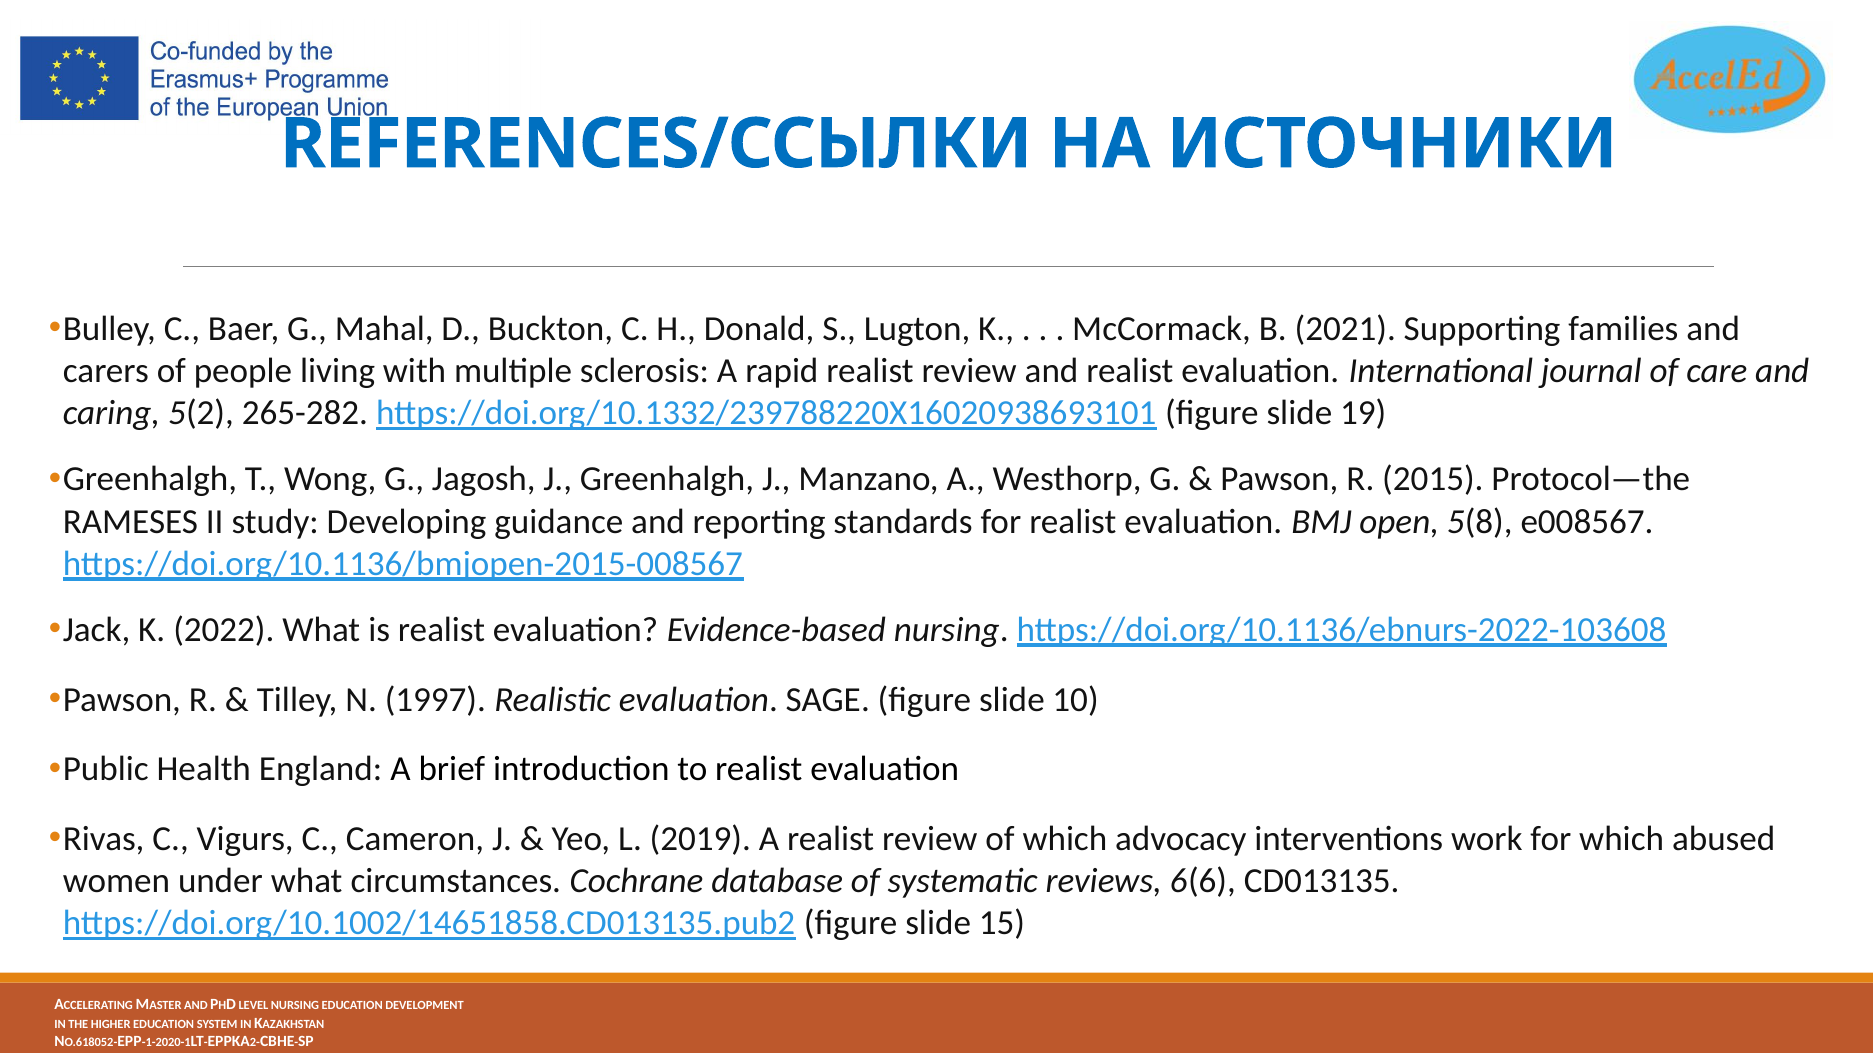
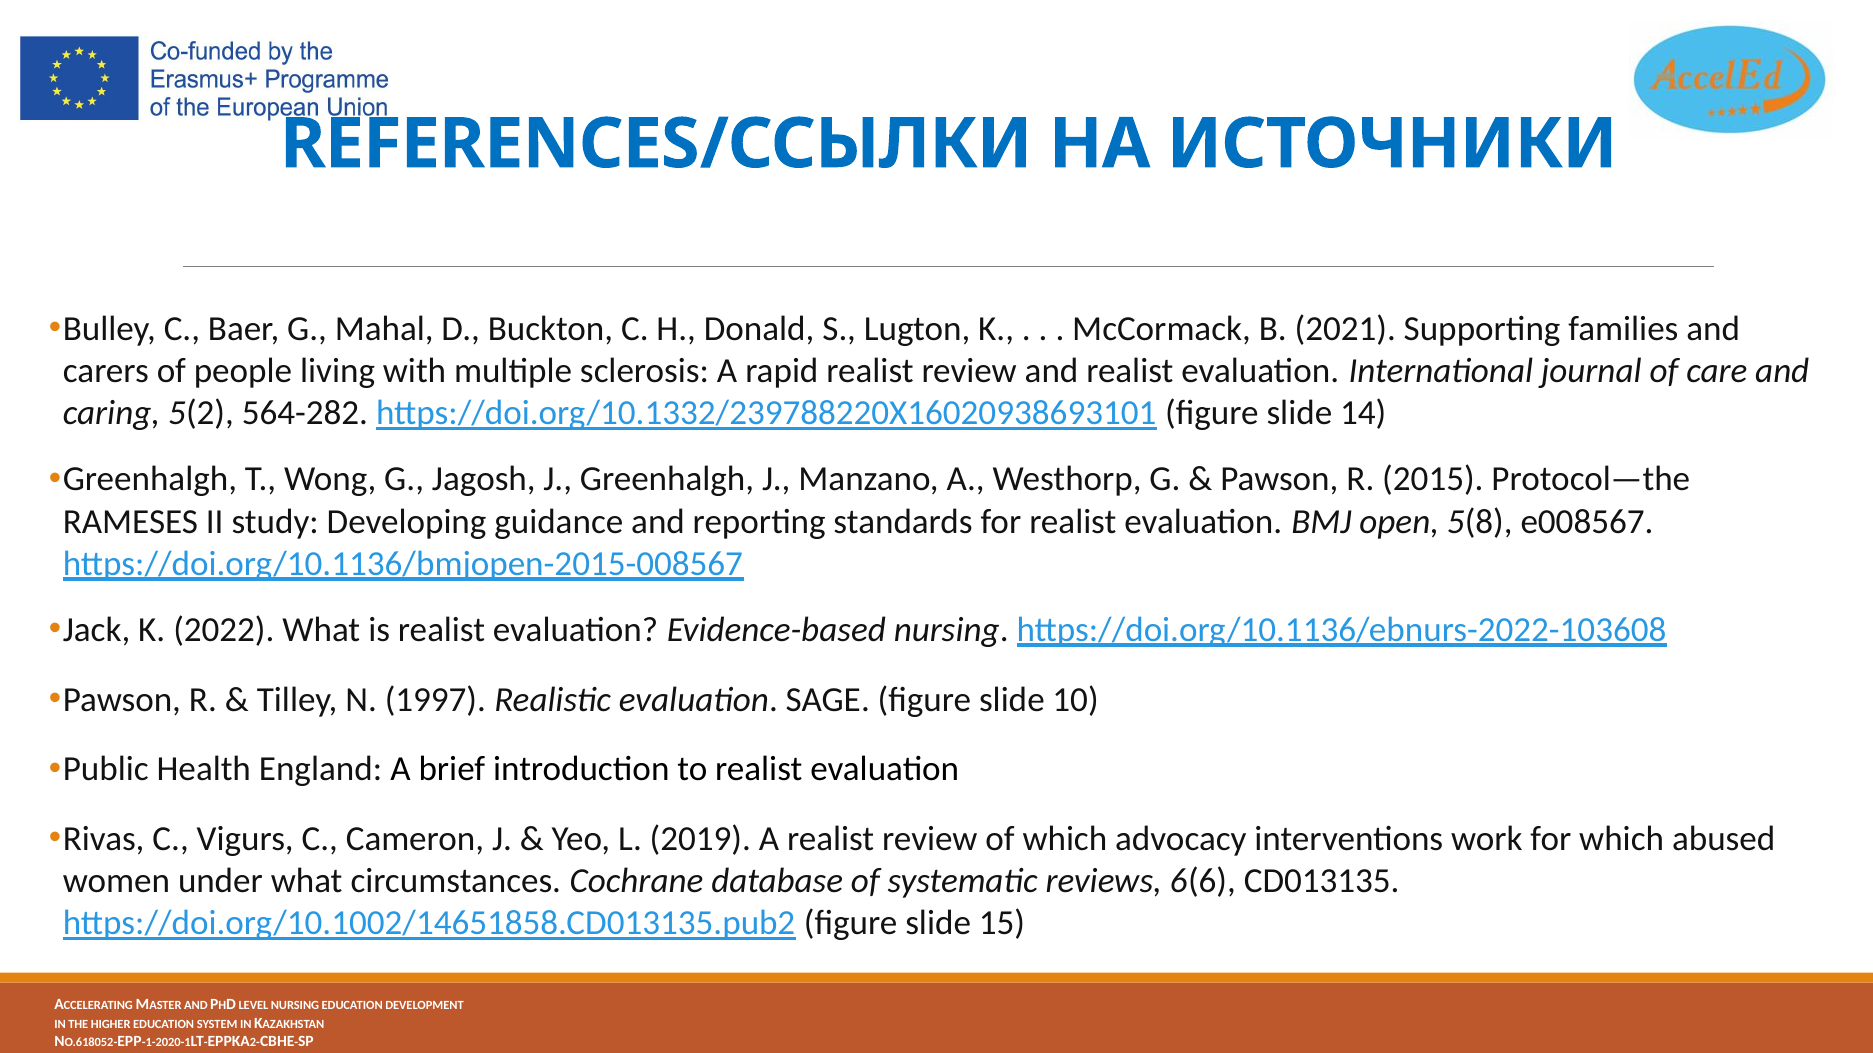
265-282: 265-282 -> 564-282
19: 19 -> 14
